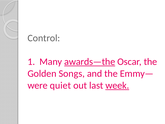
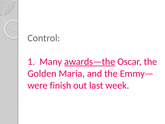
Songs: Songs -> Maria
quiet: quiet -> finish
week underline: present -> none
